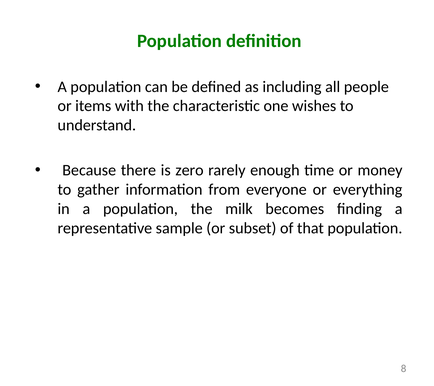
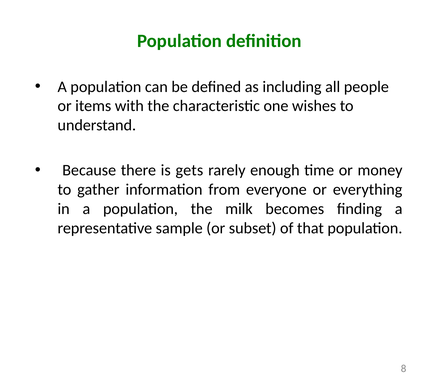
zero: zero -> gets
